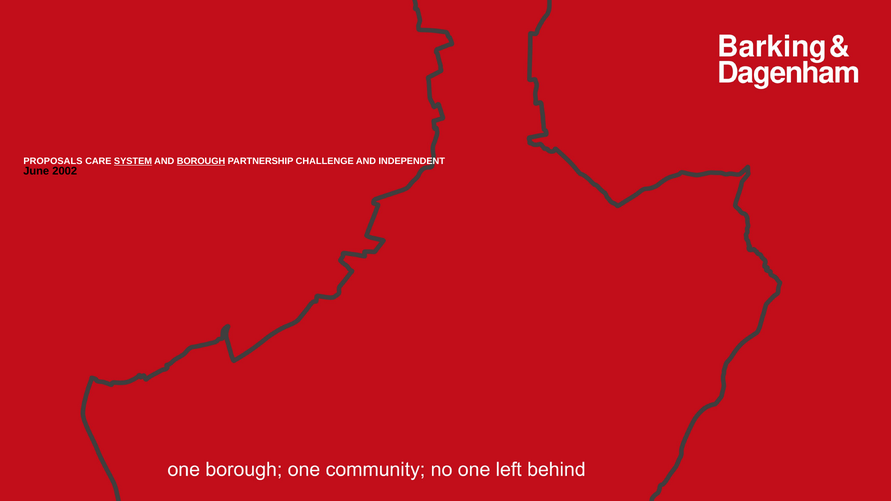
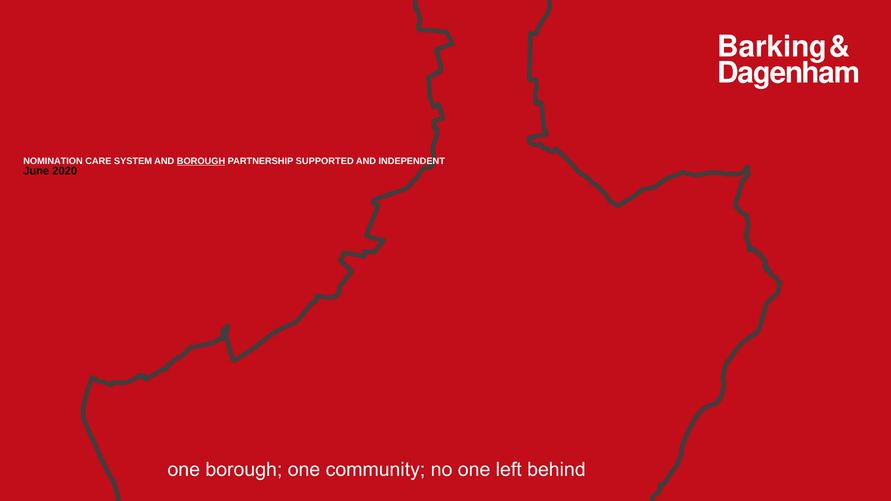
PROPOSALS: PROPOSALS -> NOMINATION
SYSTEM underline: present -> none
CHALLENGE: CHALLENGE -> SUPPORTED
2002: 2002 -> 2020
